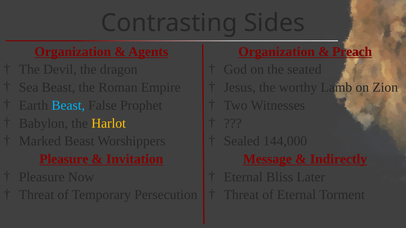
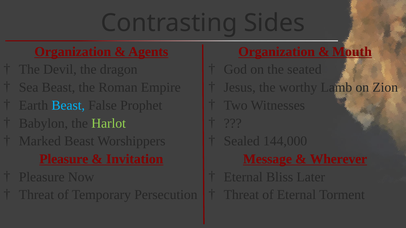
Preach: Preach -> Mouth
Harlot colour: yellow -> light green
Indirectly: Indirectly -> Wherever
